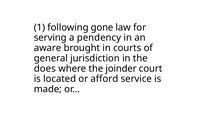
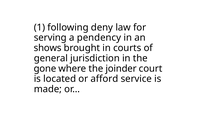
gone: gone -> deny
aware: aware -> shows
does: does -> gone
